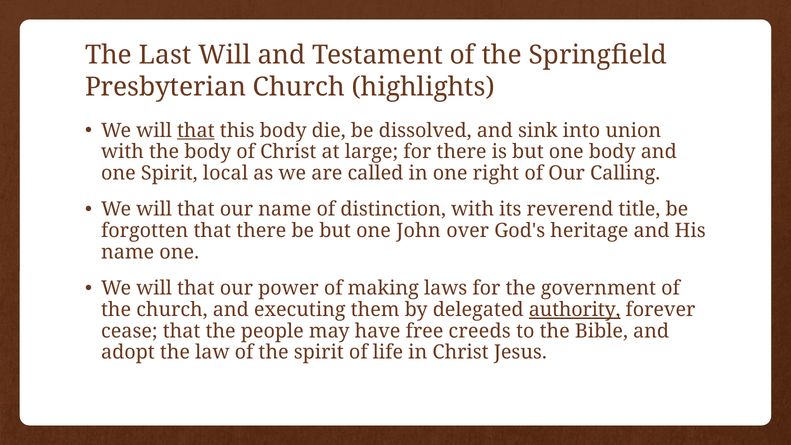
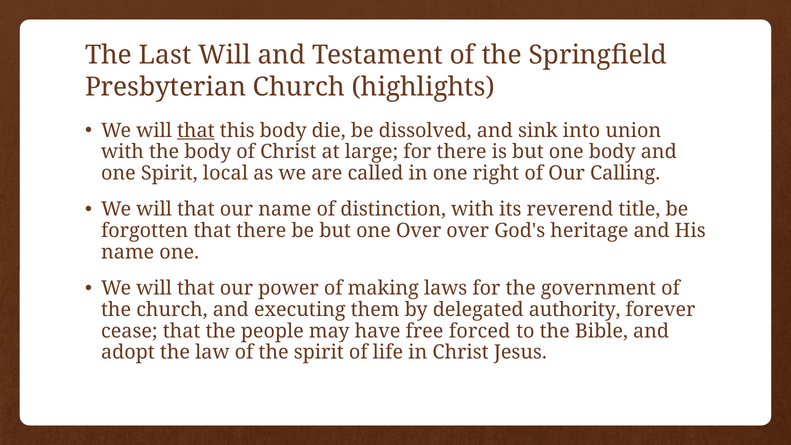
one John: John -> Over
authority underline: present -> none
creeds: creeds -> forced
